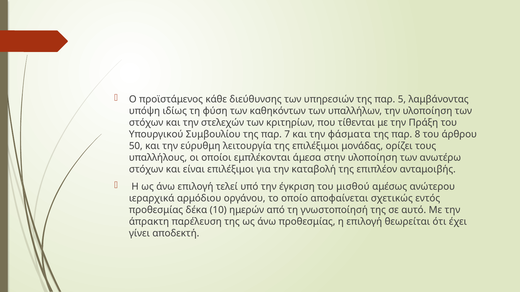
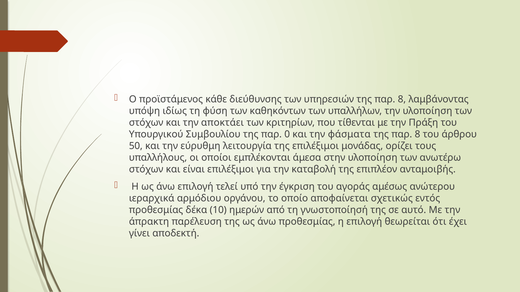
υπηρεσιών της παρ 5: 5 -> 8
στελεχών: στελεχών -> αποκτάει
7: 7 -> 0
μισθού: μισθού -> αγοράς
